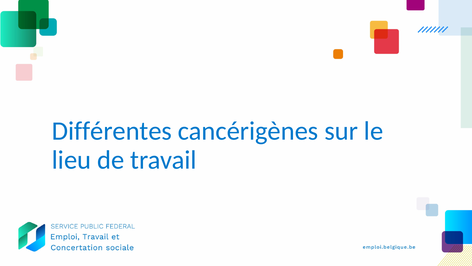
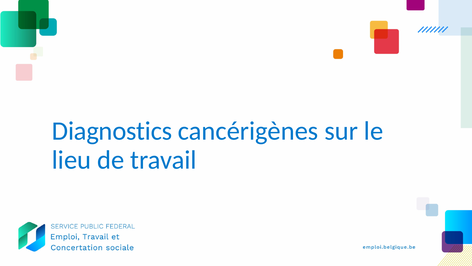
Différentes: Différentes -> Diagnostics
